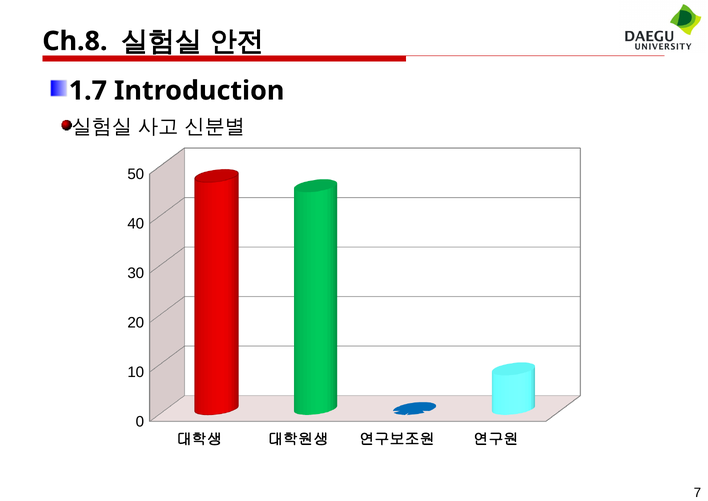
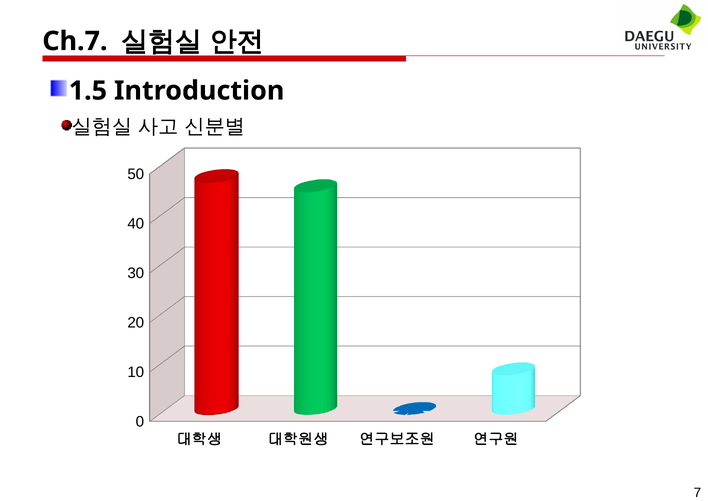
Ch.8: Ch.8 -> Ch.7
1.7: 1.7 -> 1.5
